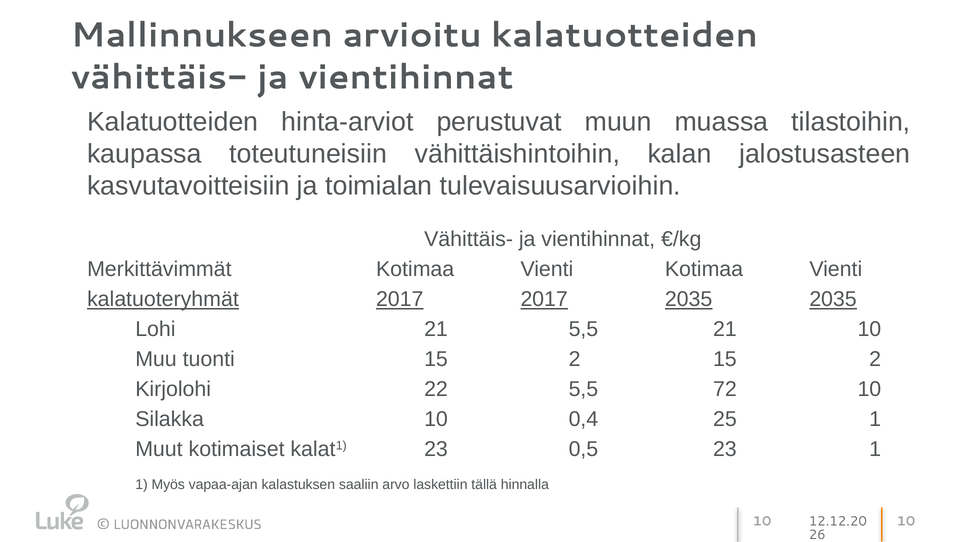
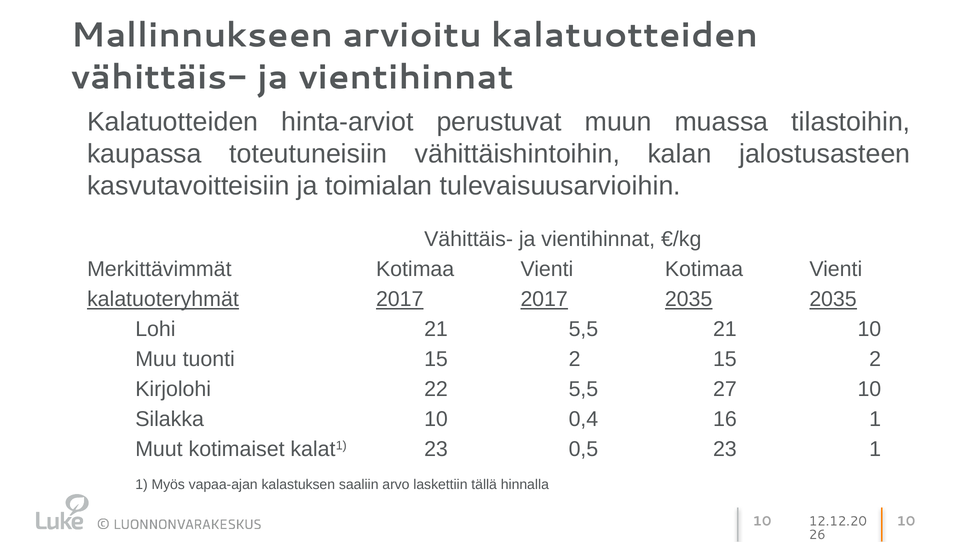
72: 72 -> 27
25: 25 -> 16
